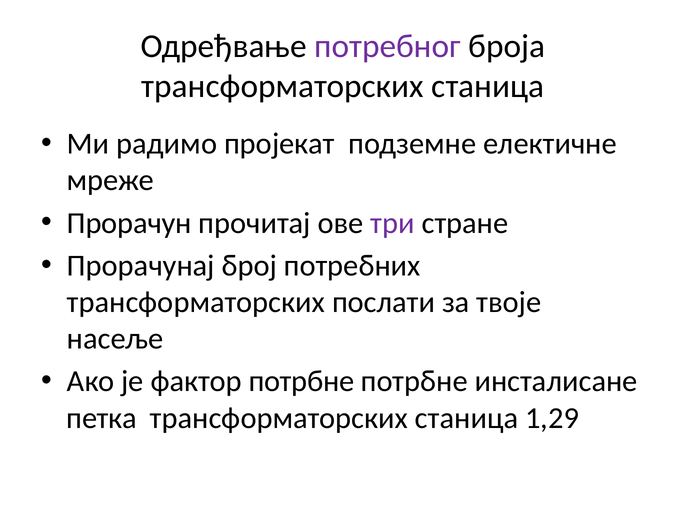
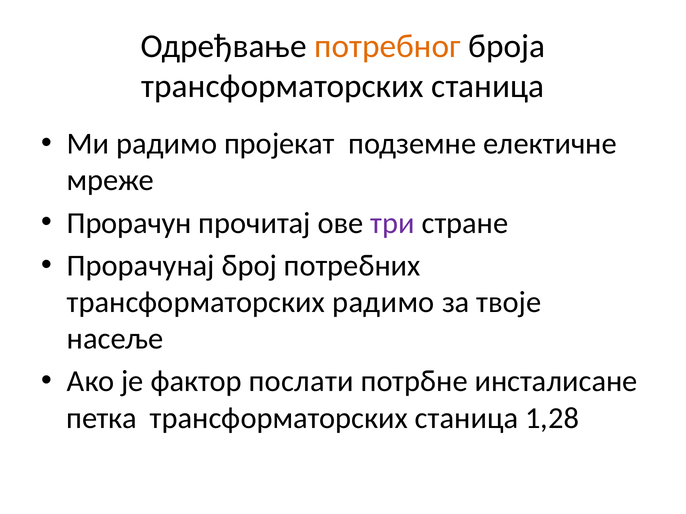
потребног colour: purple -> orange
трансформаторских послати: послати -> радимо
фактор потрбне: потрбне -> послати
1,29: 1,29 -> 1,28
